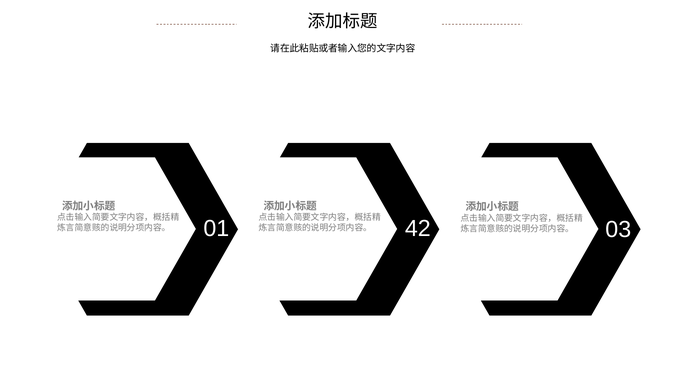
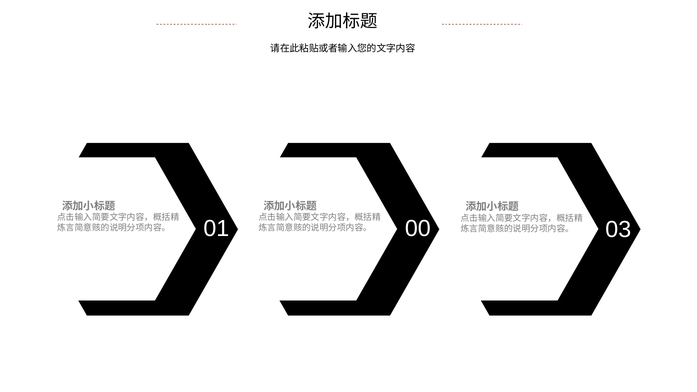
42: 42 -> 00
